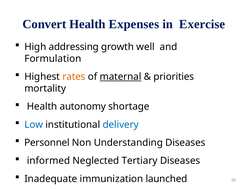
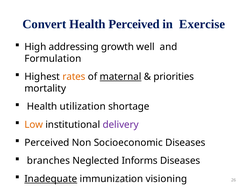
Health Expenses: Expenses -> Perceived
autonomy: autonomy -> utilization
Low colour: blue -> orange
delivery colour: blue -> purple
Personnel at (47, 142): Personnel -> Perceived
Understanding: Understanding -> Socioeconomic
informed: informed -> branches
Tertiary: Tertiary -> Informs
Inadequate underline: none -> present
launched: launched -> visioning
